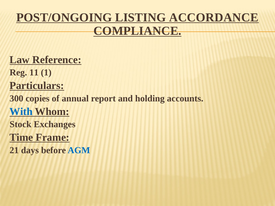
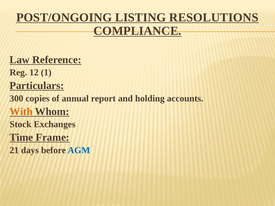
ACCORDANCE: ACCORDANCE -> RESOLUTIONS
11: 11 -> 12
With colour: blue -> orange
